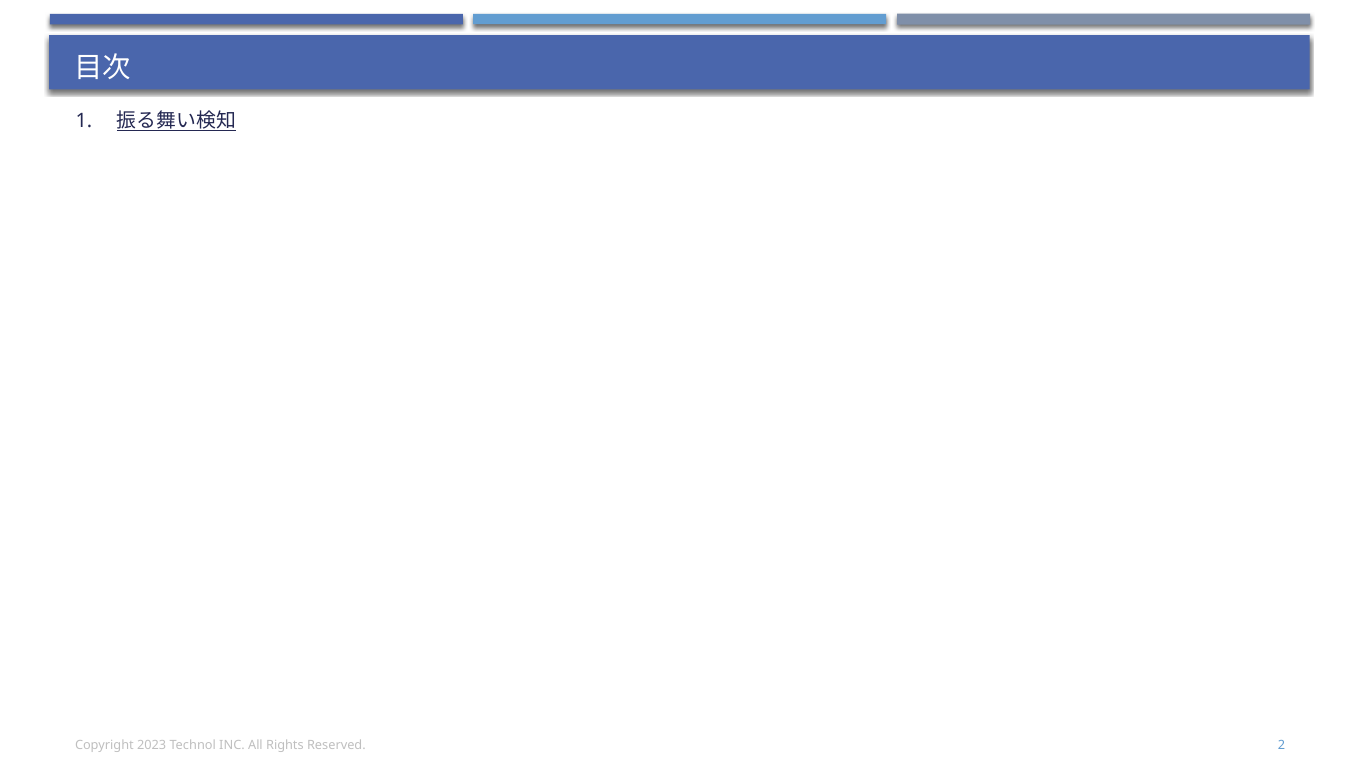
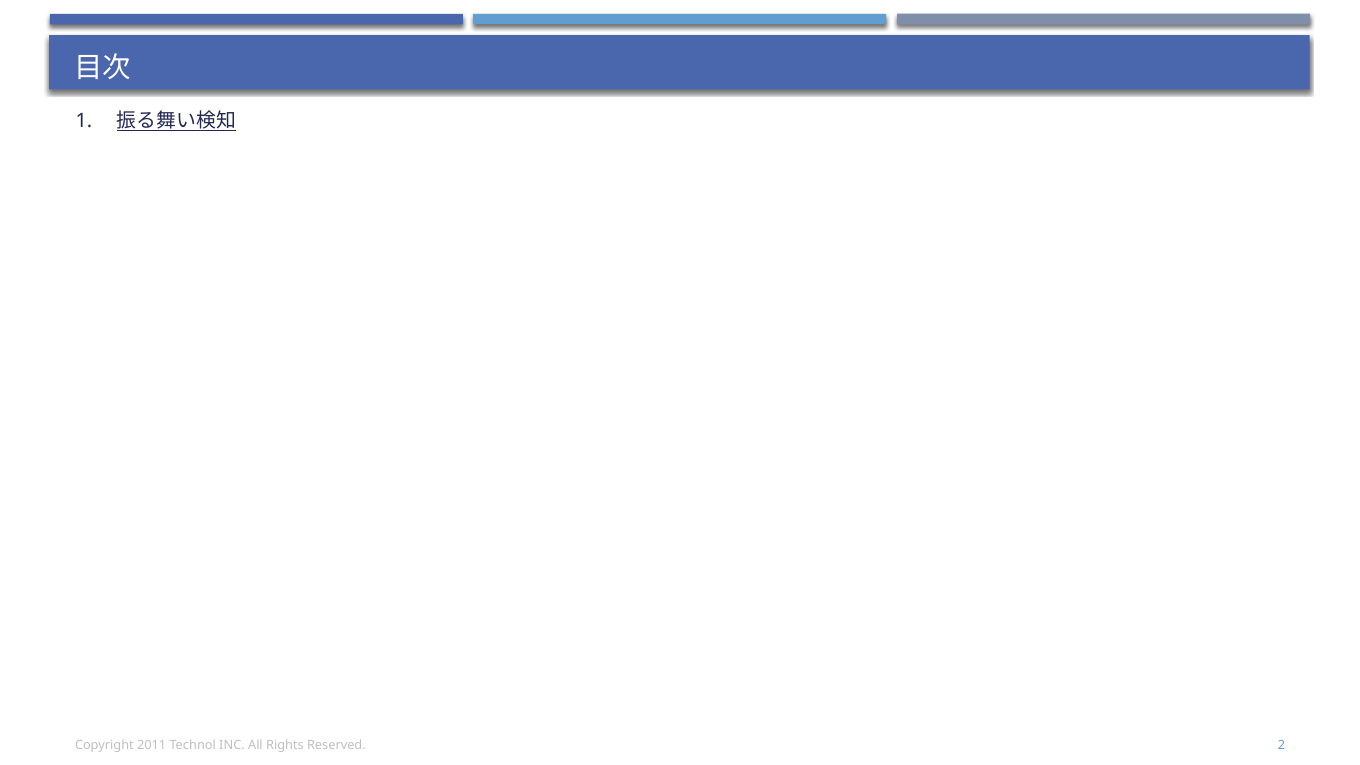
2023: 2023 -> 2011
